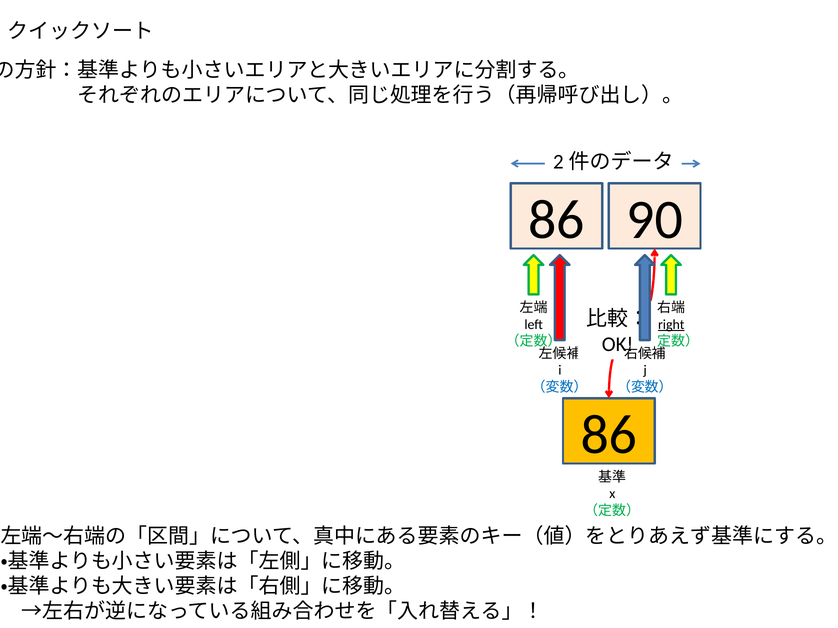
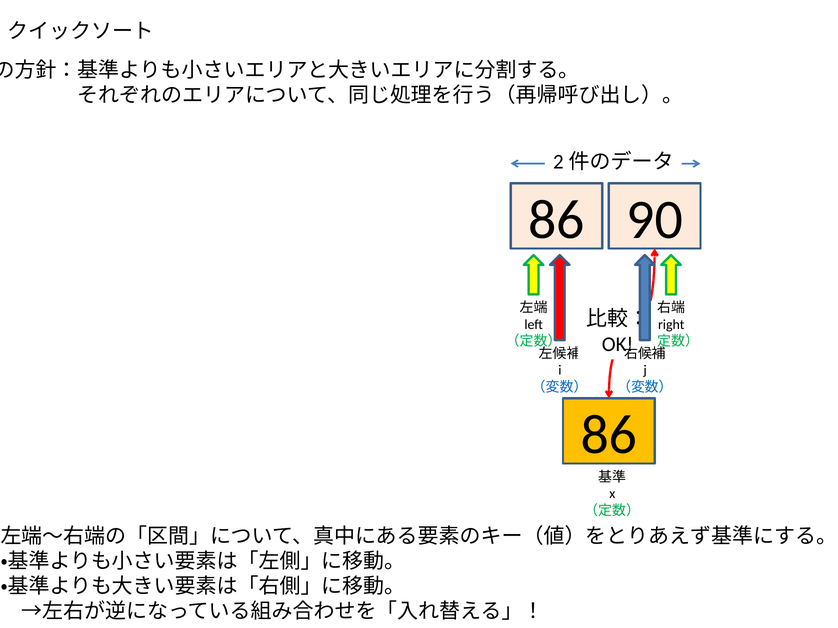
right underline: present -> none
